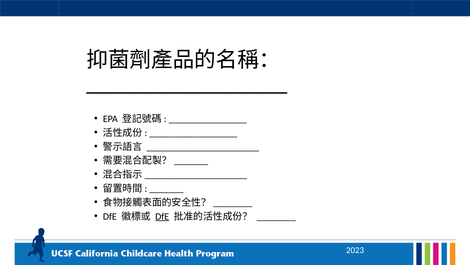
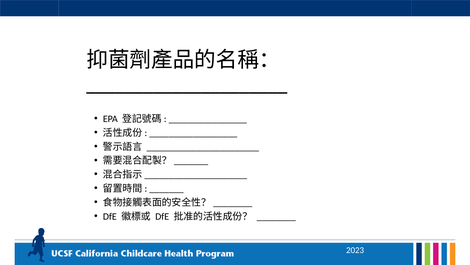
DfE at (162, 216) underline: present -> none
